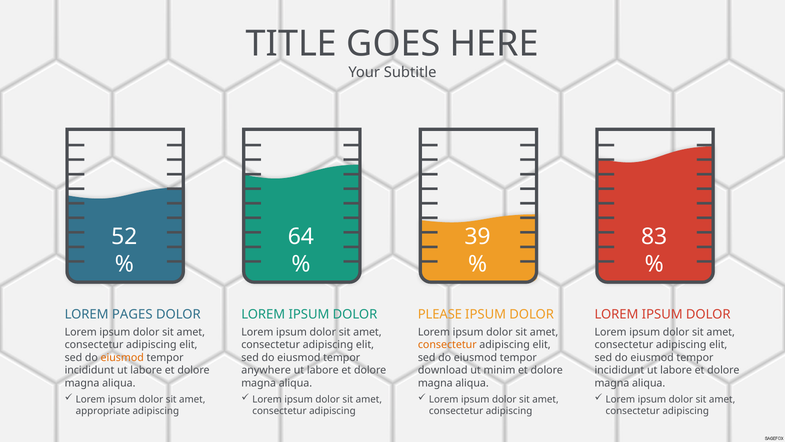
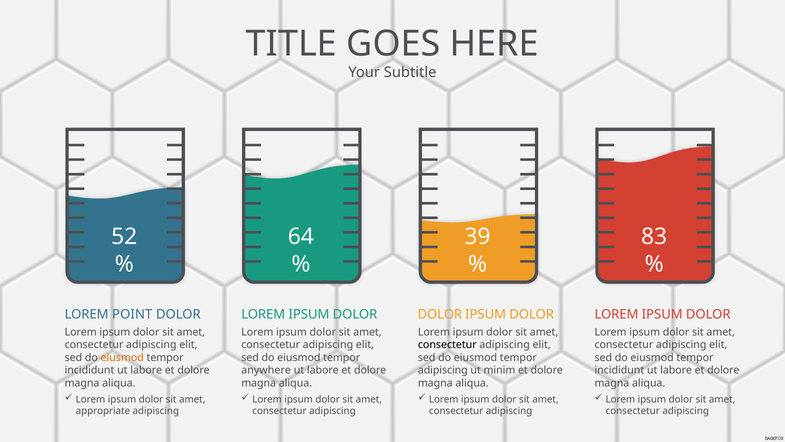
PAGES: PAGES -> POINT
PLEASE at (440, 314): PLEASE -> DOLOR
consectetur at (447, 344) colour: orange -> black
download at (443, 370): download -> adipiscing
